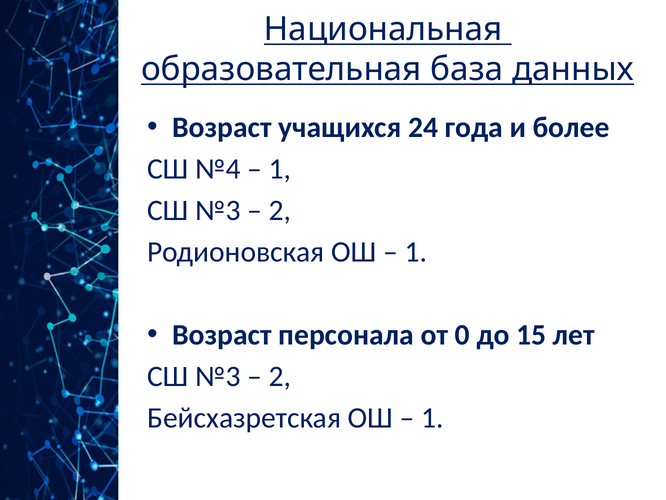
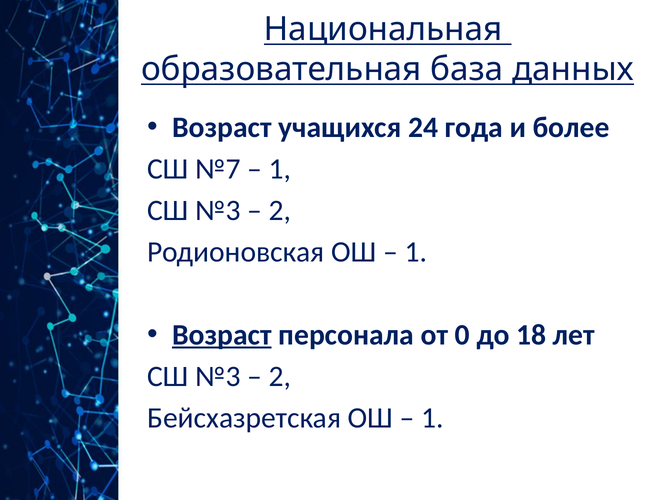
№4: №4 -> №7
Возраст at (222, 335) underline: none -> present
15: 15 -> 18
